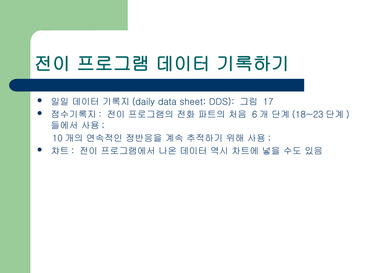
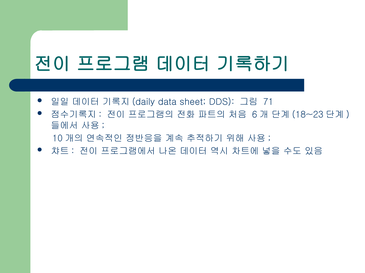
17: 17 -> 71
